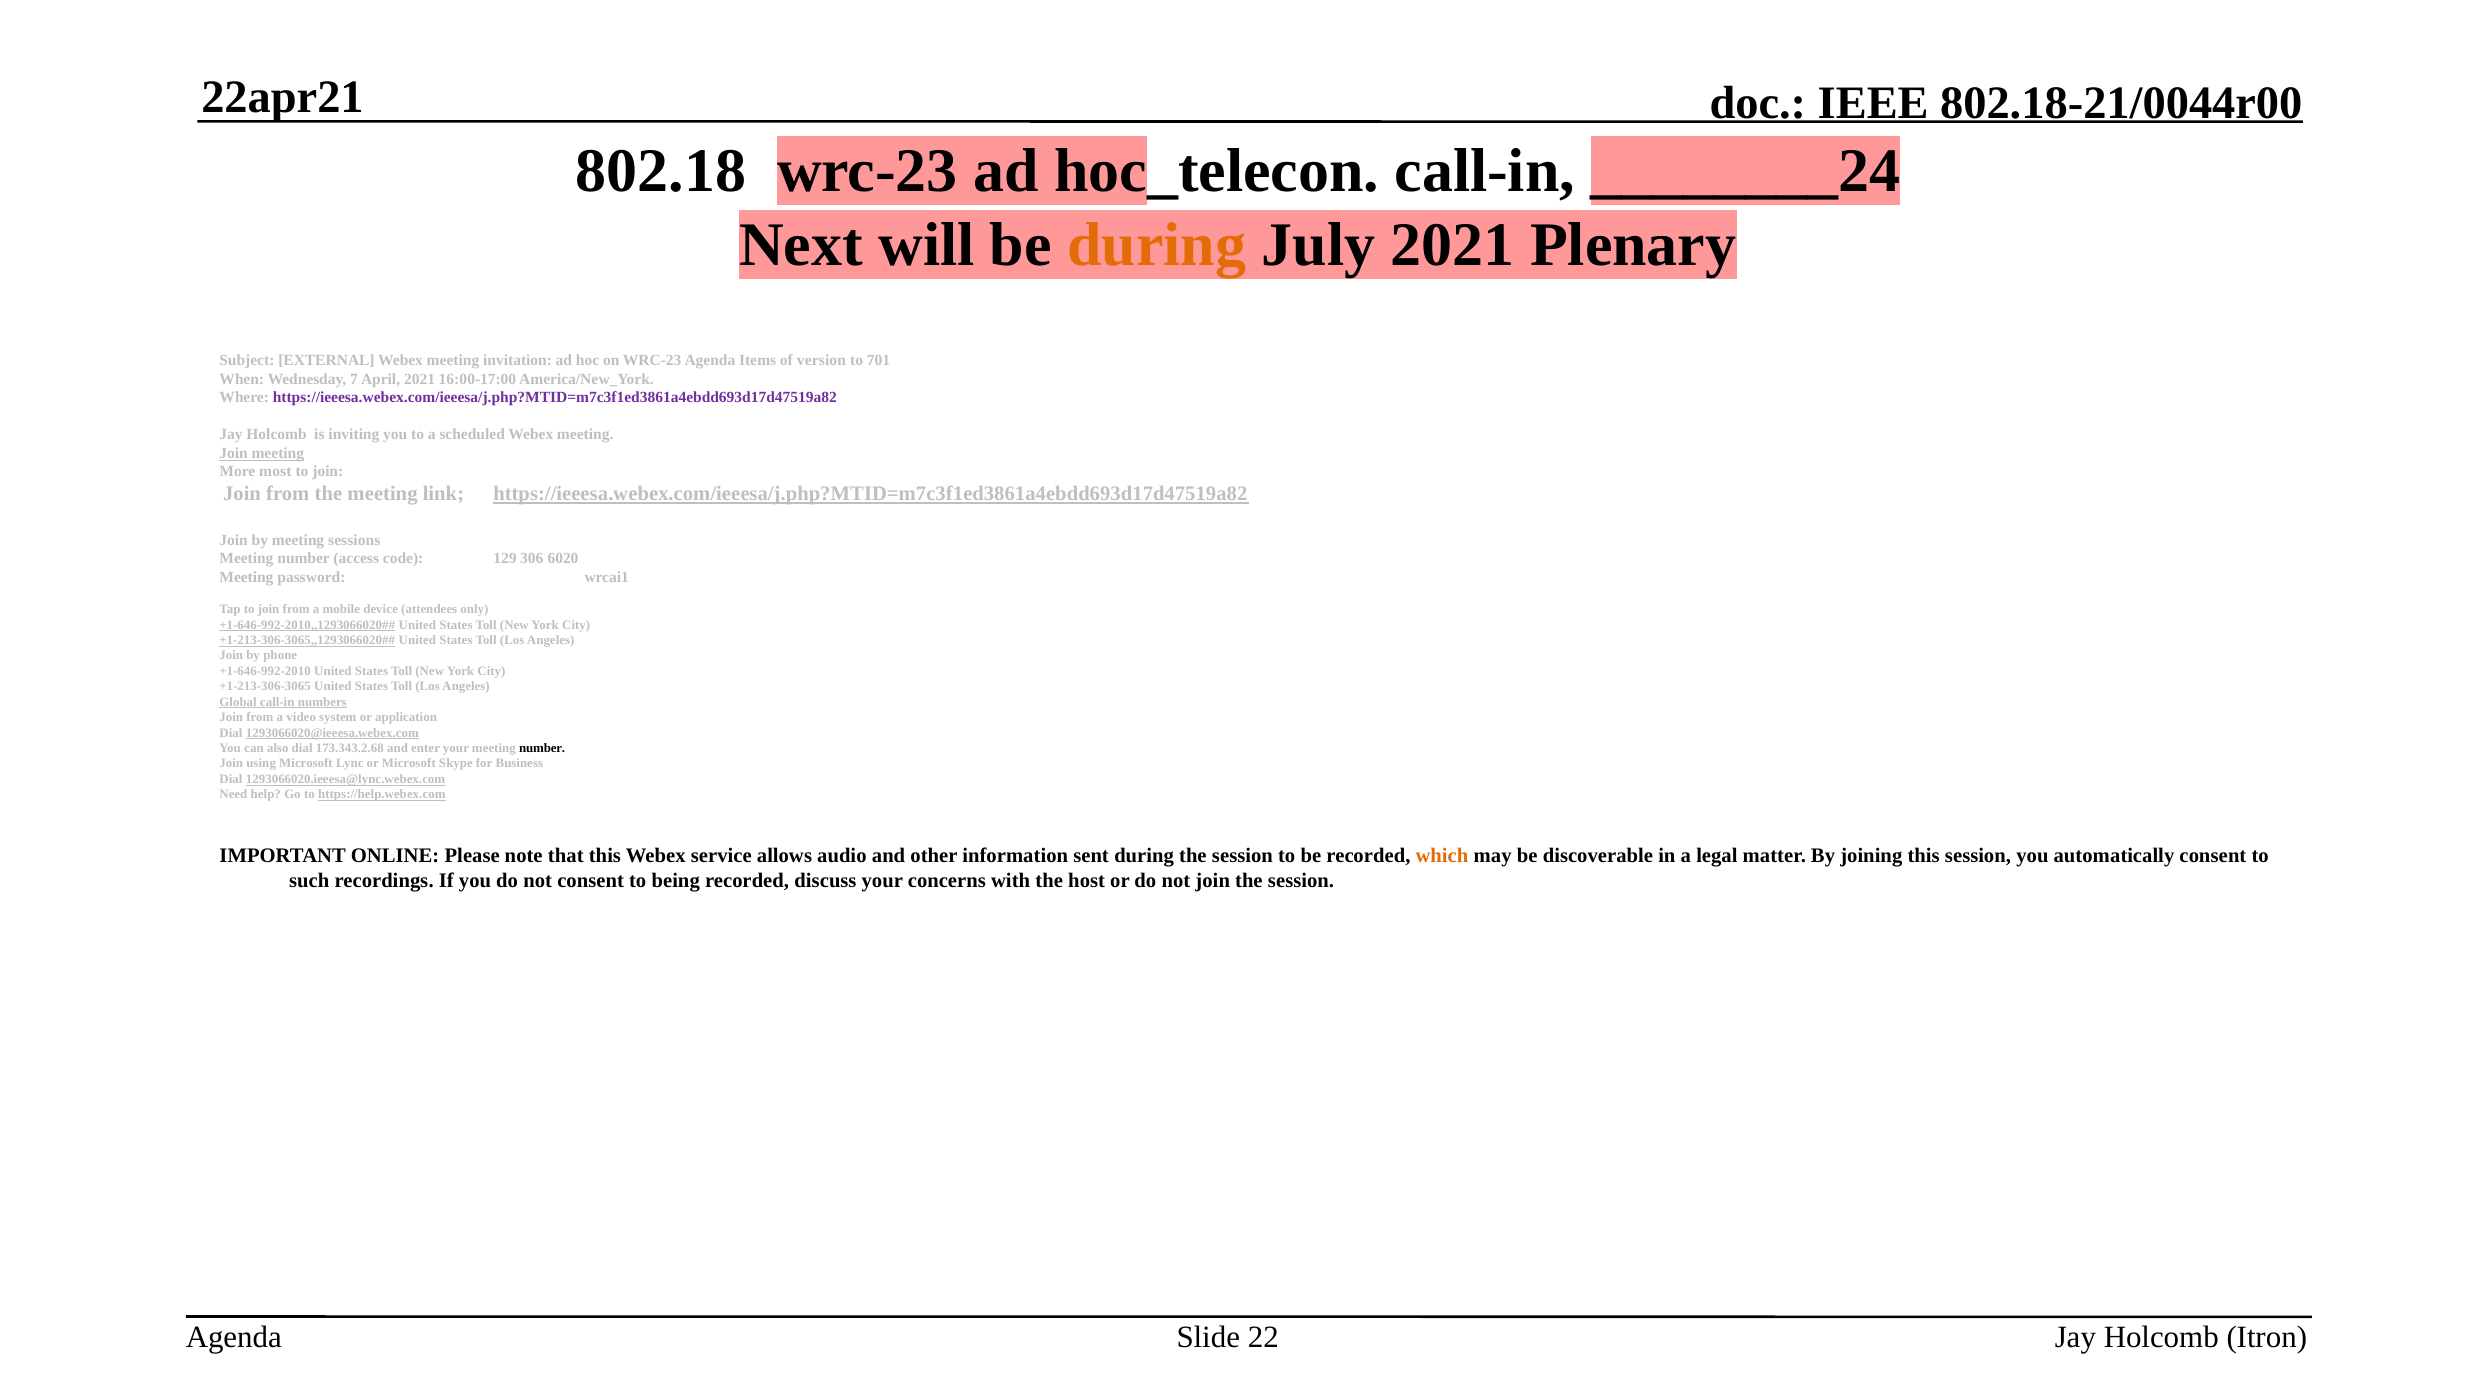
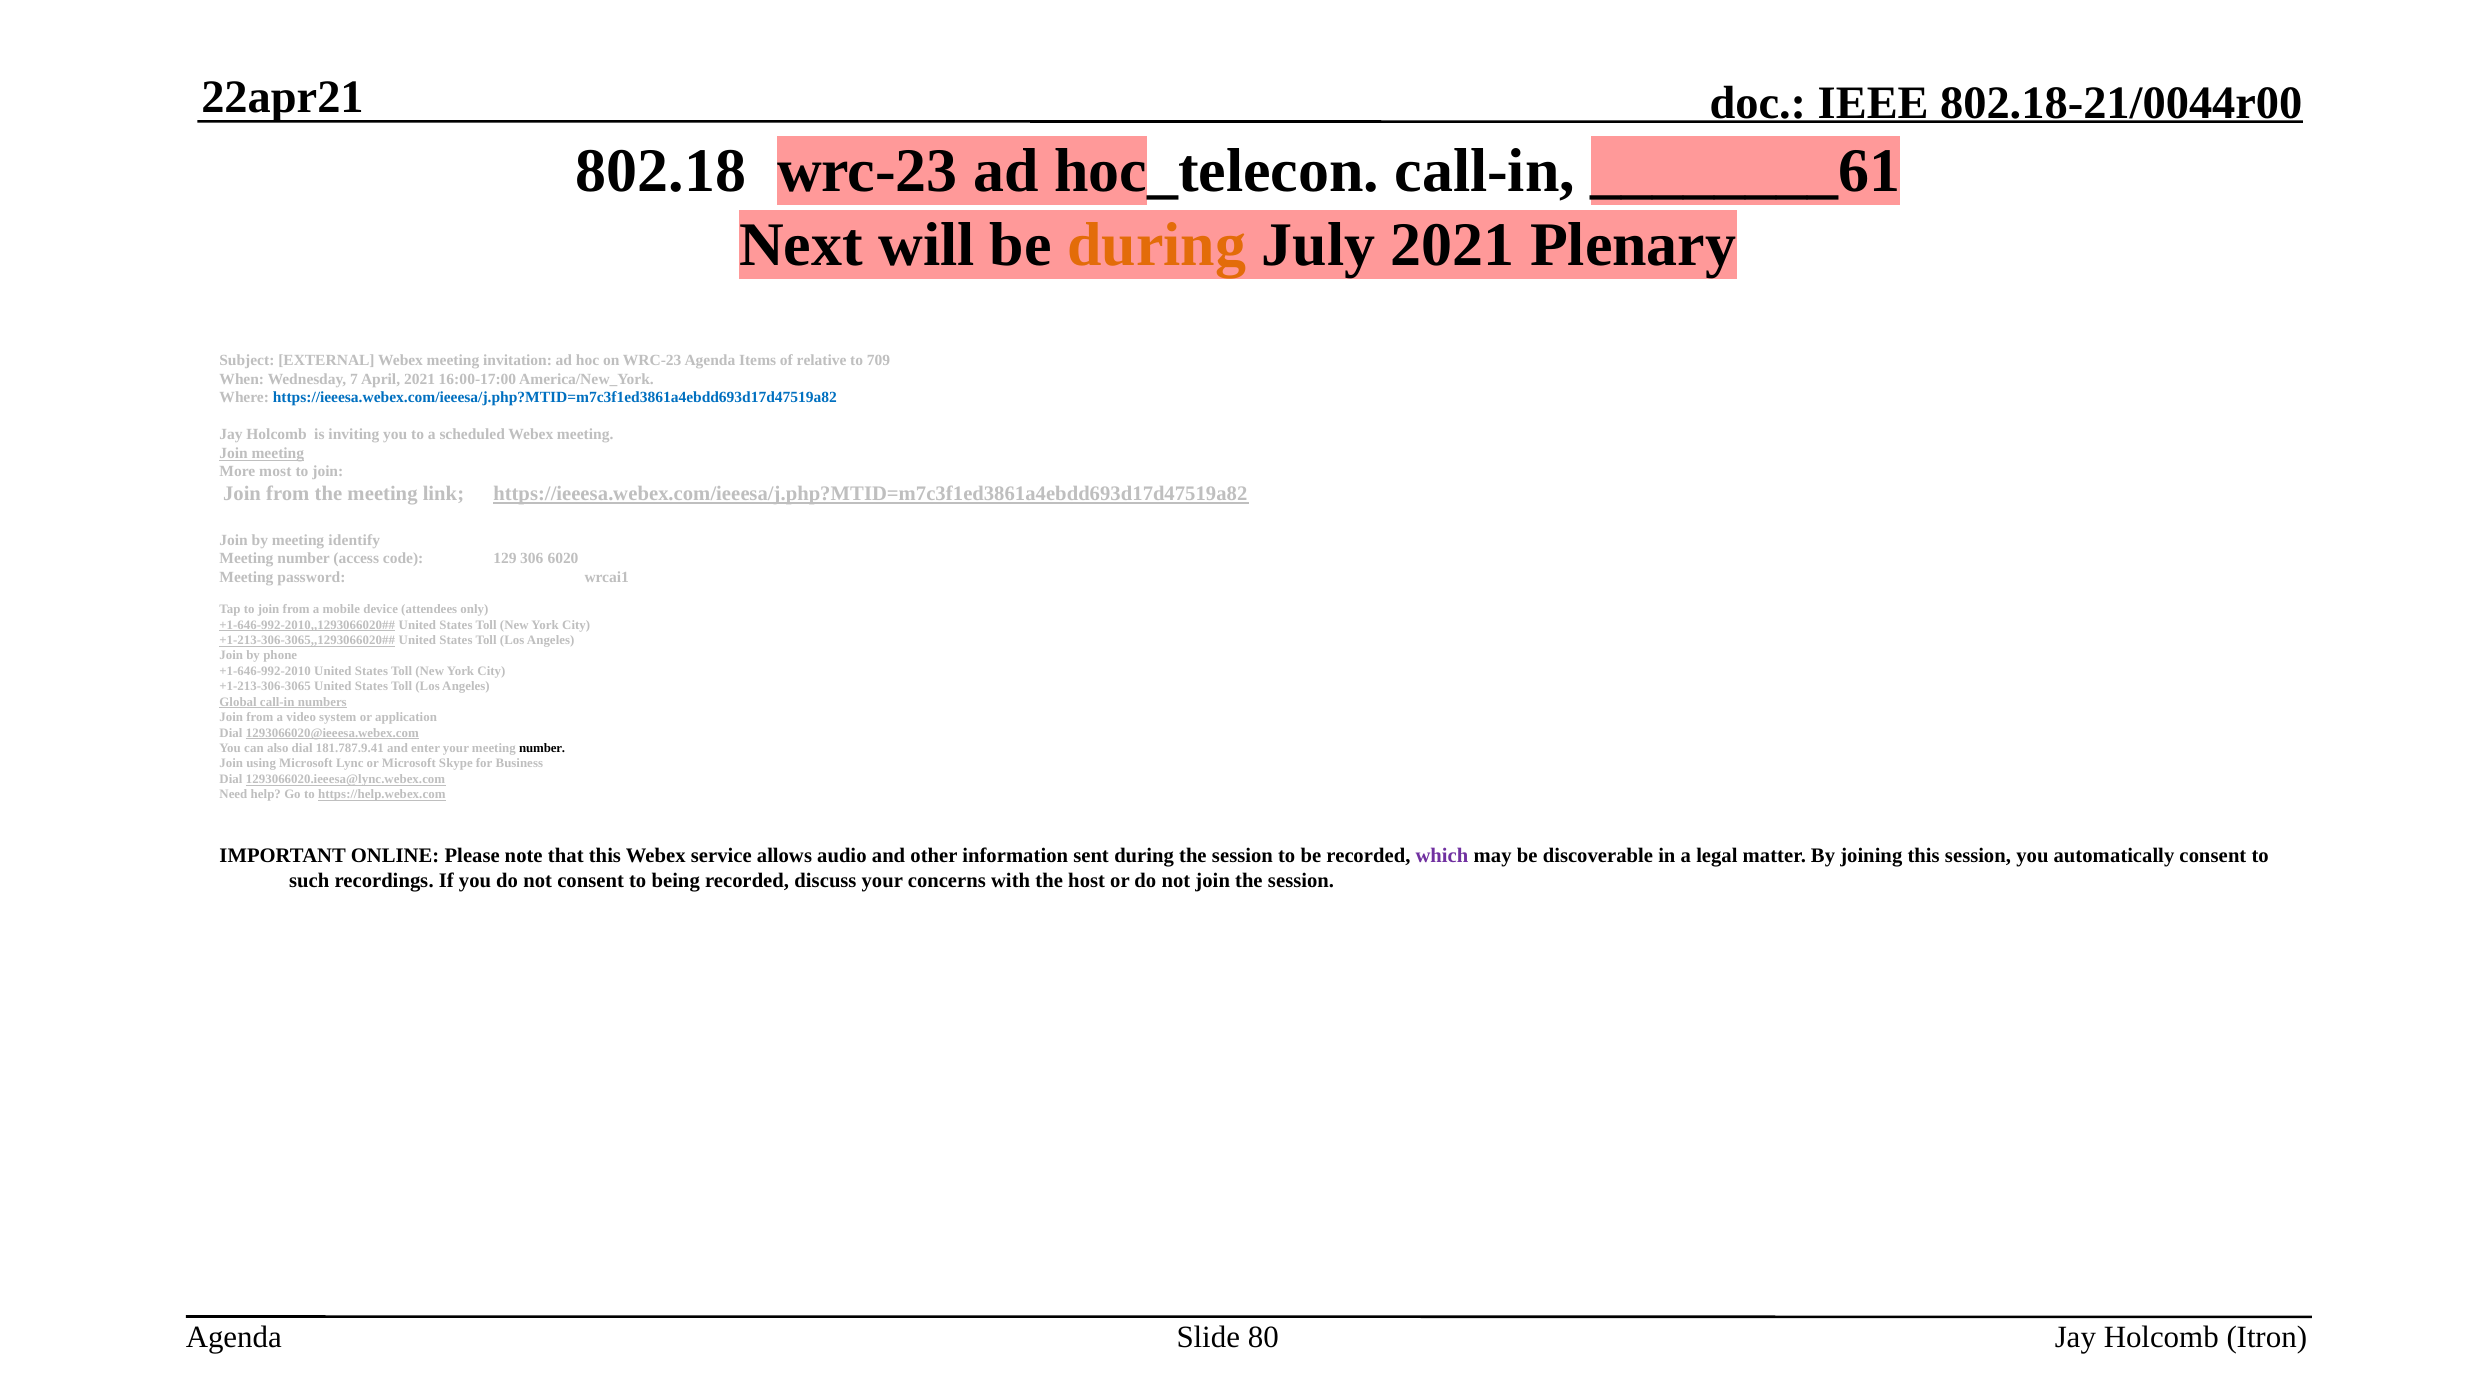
________24: ________24 -> ________61
version: version -> relative
701: 701 -> 709
https://ieeesa.webex.com/ieeesa/j.php?MTID=m7c3f1ed3861a4ebdd693d17d47519a82 at (555, 397) colour: purple -> blue
sessions: sessions -> identify
173.343.2.68: 173.343.2.68 -> 181.787.9.41
which colour: orange -> purple
22: 22 -> 80
